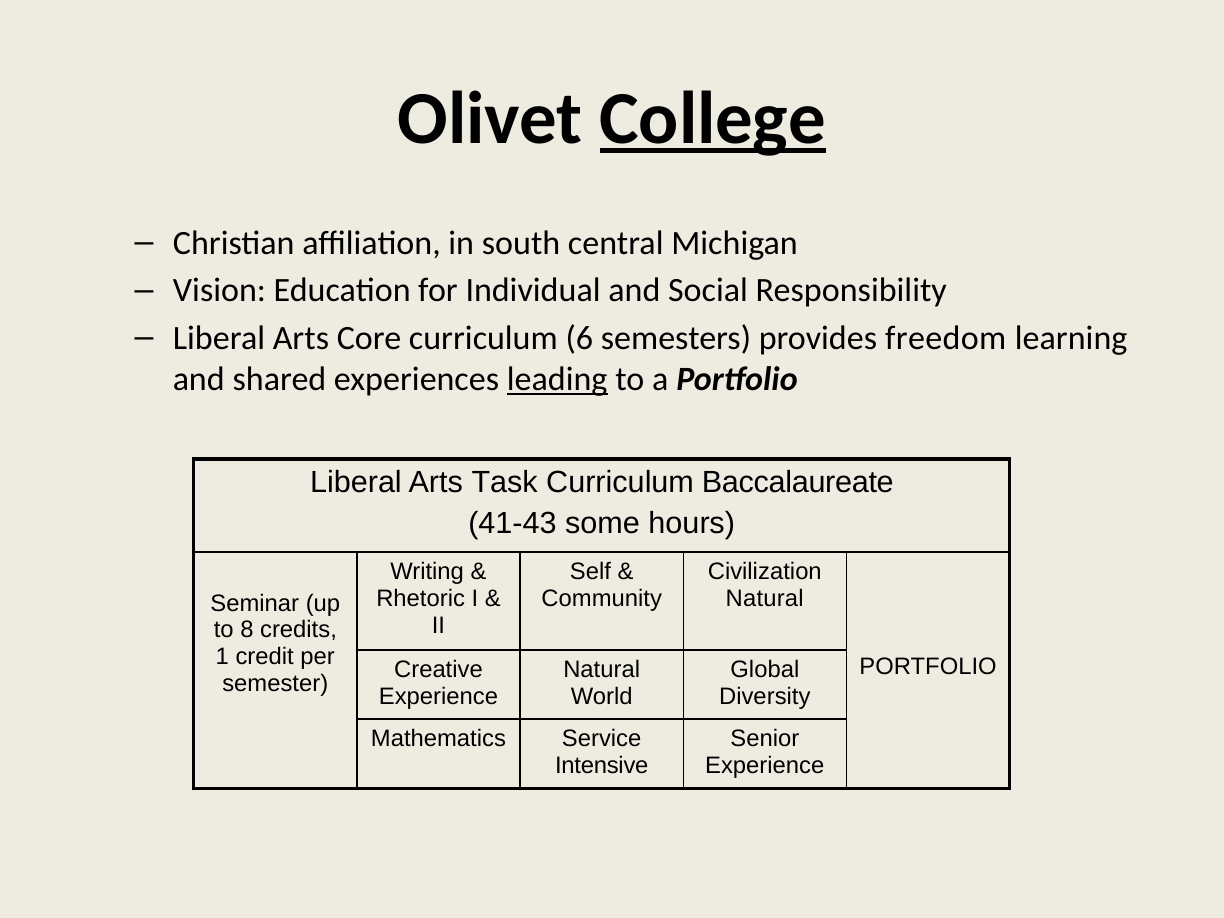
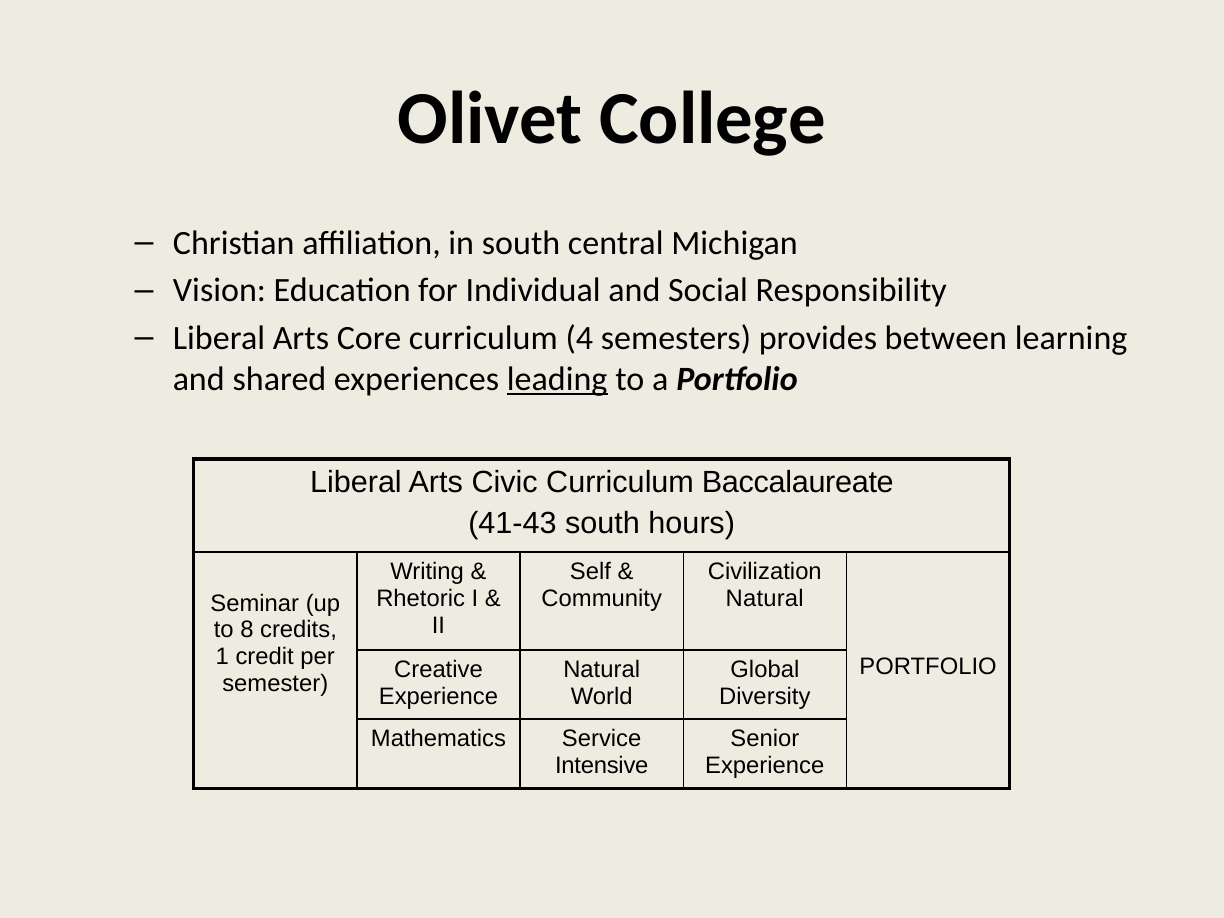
College underline: present -> none
6: 6 -> 4
freedom: freedom -> between
Task: Task -> Civic
41-43 some: some -> south
